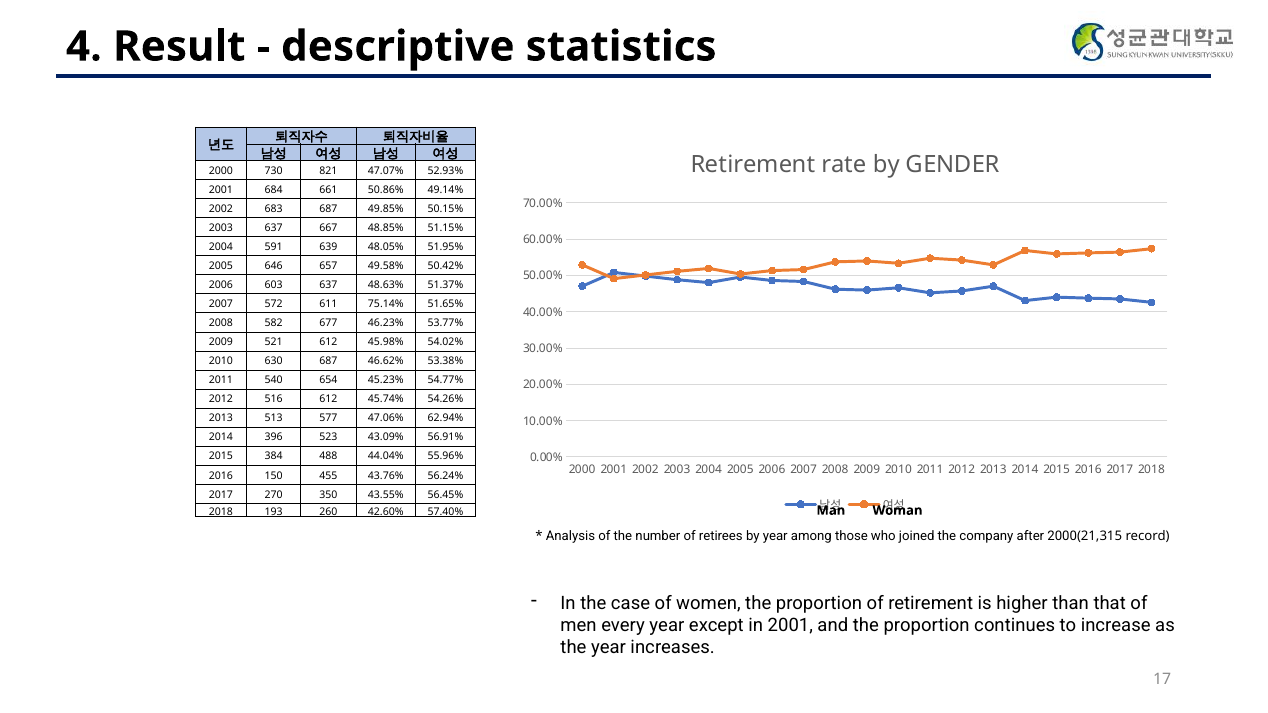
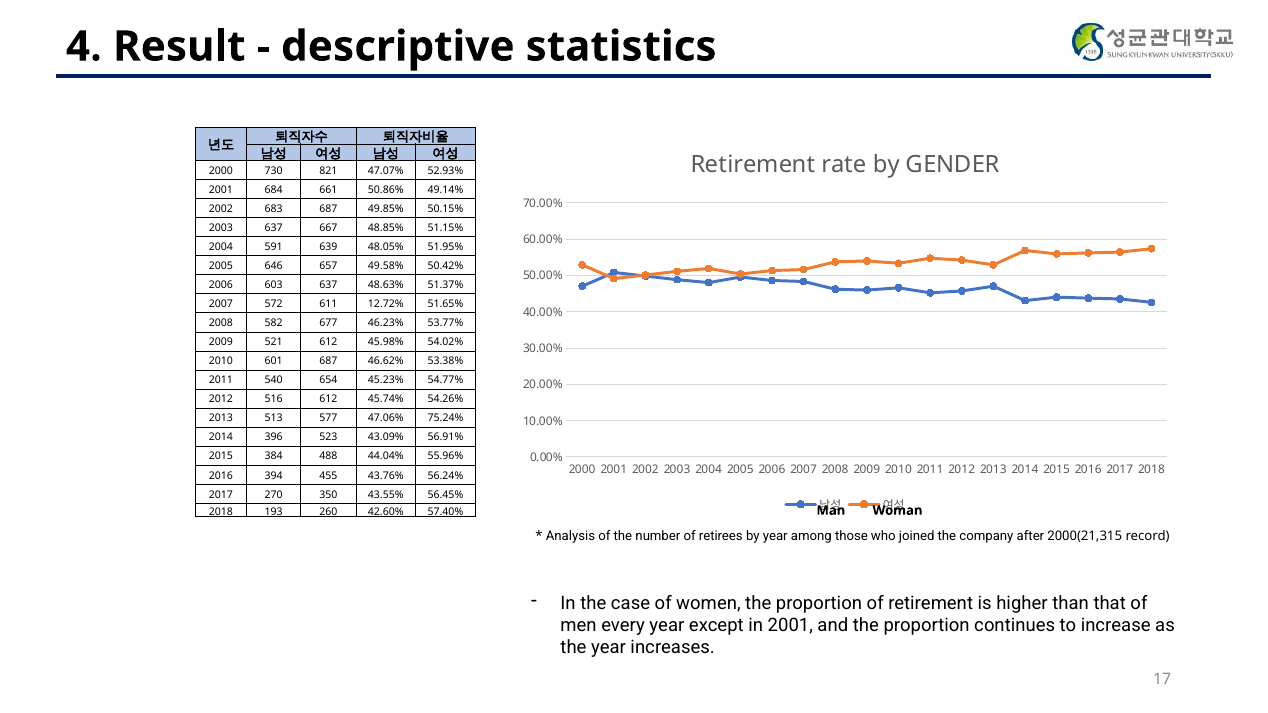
75.14%: 75.14% -> 12.72%
630: 630 -> 601
62.94%: 62.94% -> 75.24%
150: 150 -> 394
